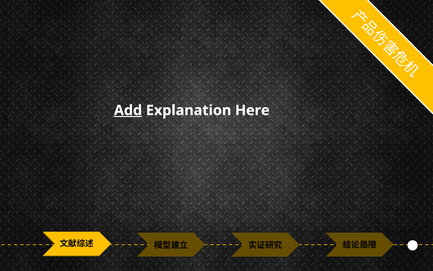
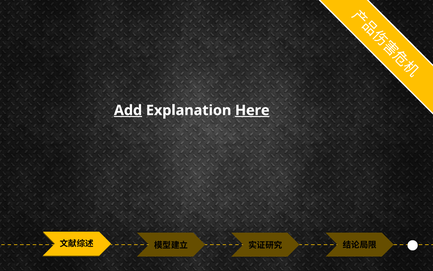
Here underline: none -> present
